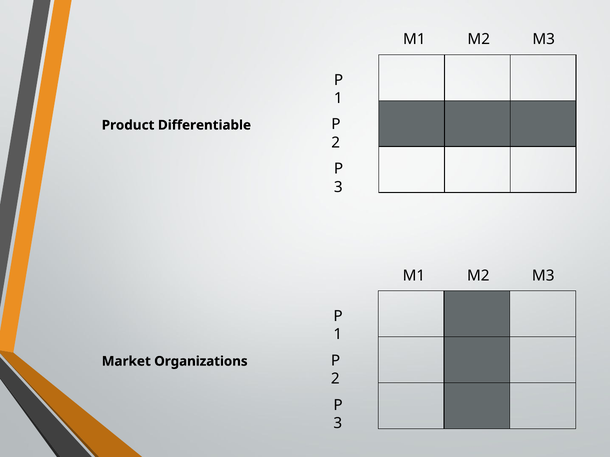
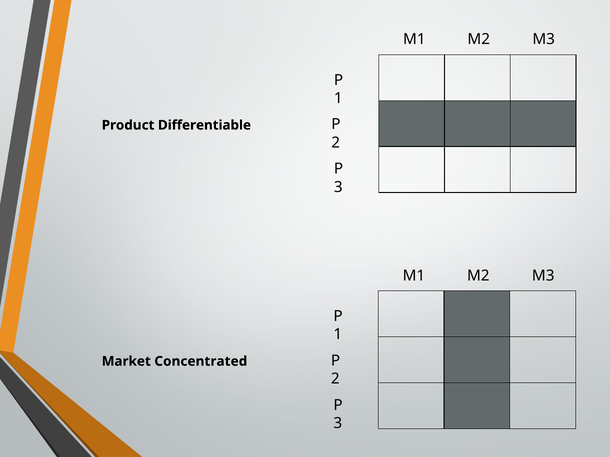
Organizations: Organizations -> Concentrated
